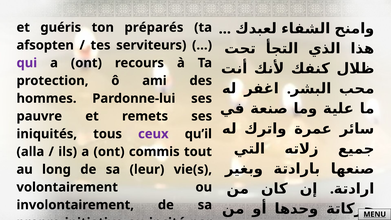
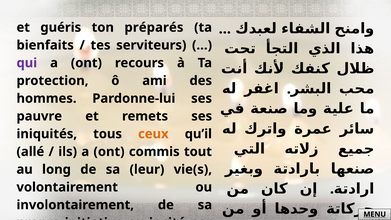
afsopten: afsopten -> bienfaits
ceux colour: purple -> orange
alla: alla -> allé
